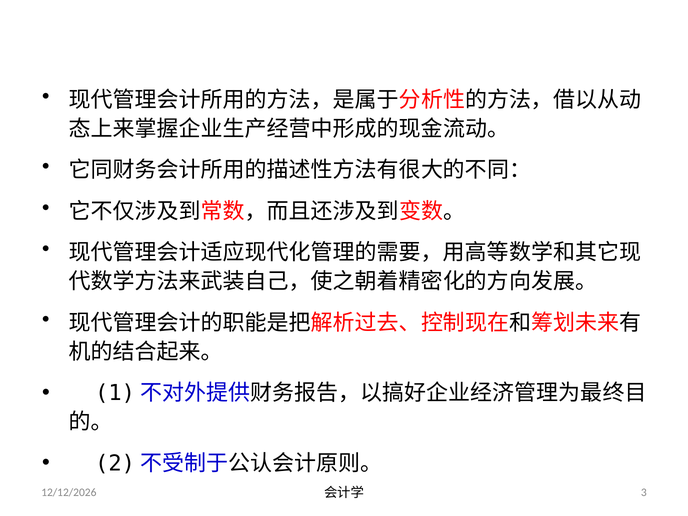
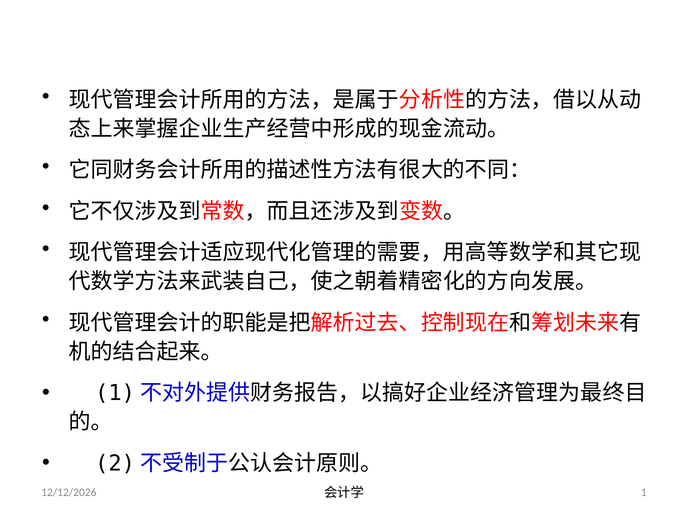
3: 3 -> 1
